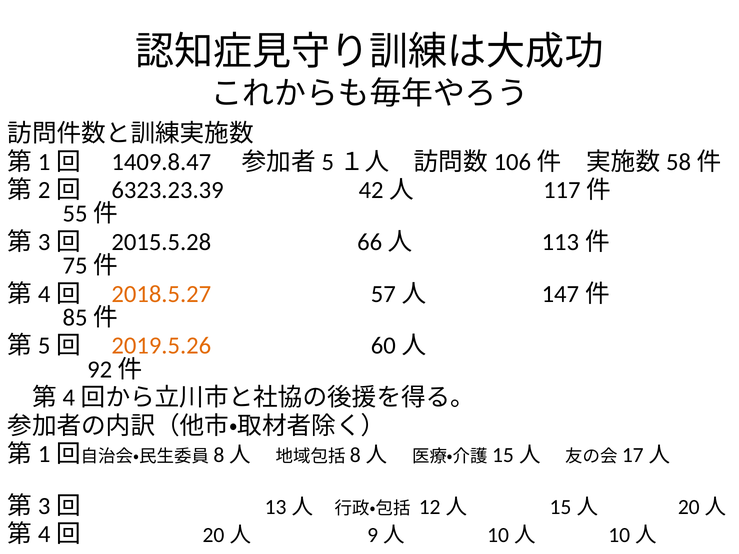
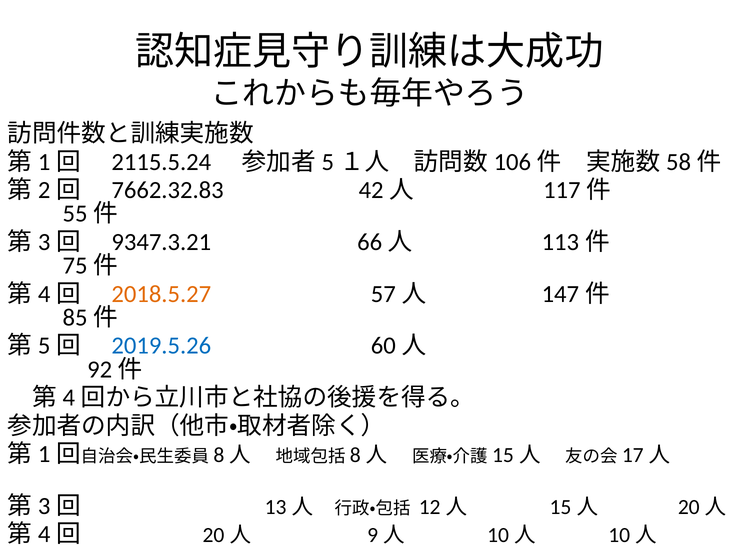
1409.8.47: 1409.8.47 -> 2115.5.24
6323.23.39: 6323.23.39 -> 7662.32.83
2015.5.28: 2015.5.28 -> 9347.3.21
2019.5.26 colour: orange -> blue
